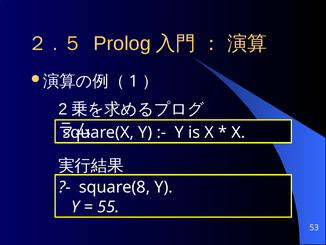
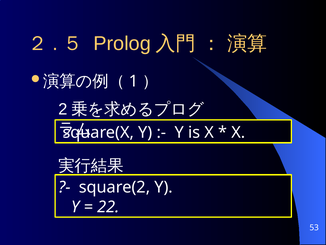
square(8: square(8 -> square(2
55: 55 -> 22
